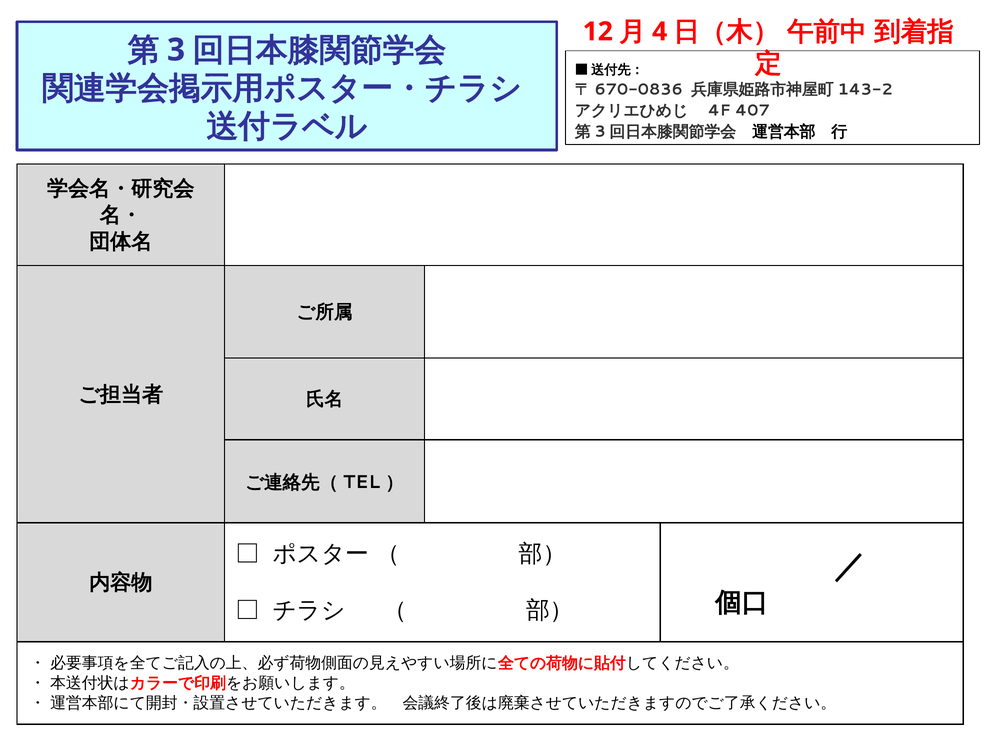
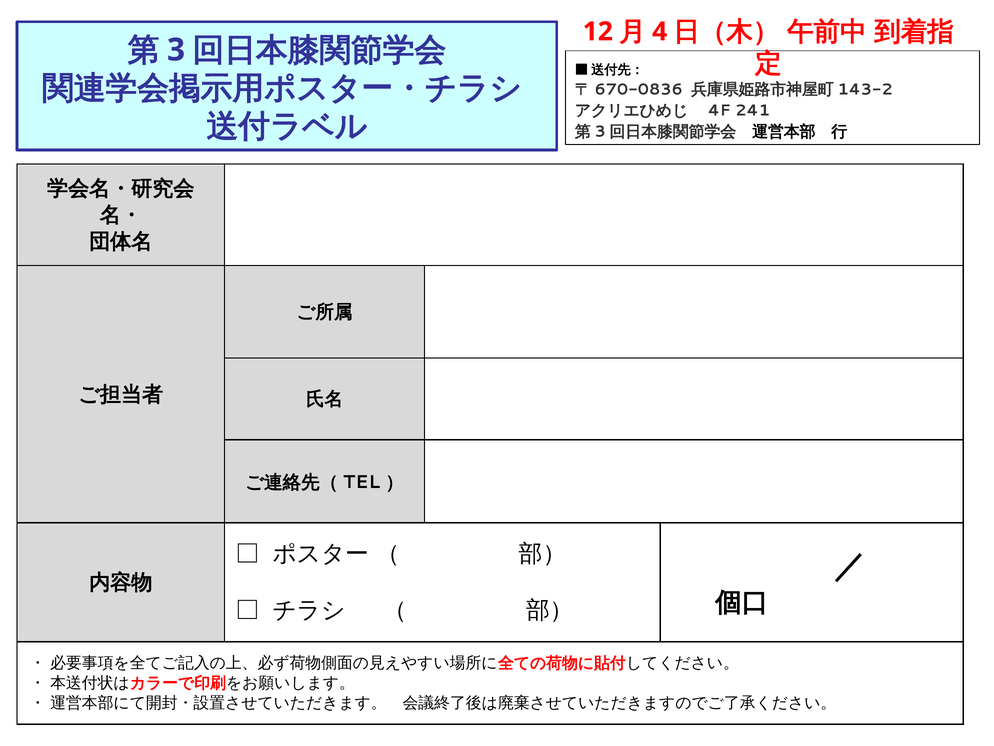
407: 407 -> 241
